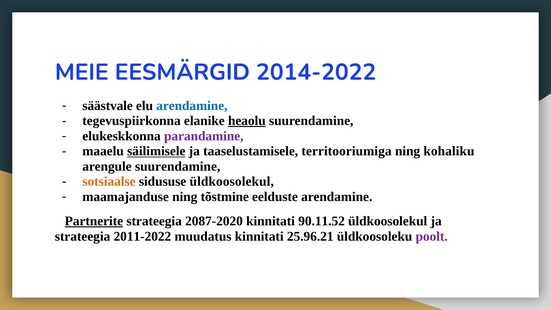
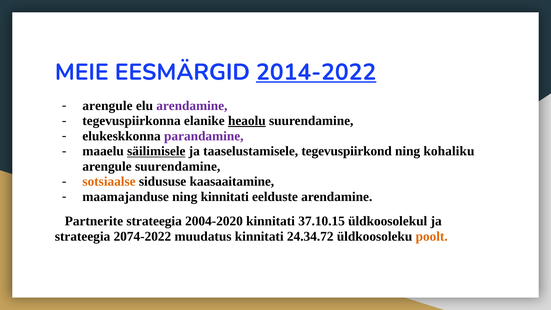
2014-2022 underline: none -> present
säästvale at (108, 106): säästvale -> arengule
arendamine at (192, 106) colour: blue -> purple
territooriumiga: territooriumiga -> tegevuspiirkond
sidususe üldkoosolekul: üldkoosolekul -> kaasaaitamine
ning tõstmine: tõstmine -> kinnitati
Partnerite underline: present -> none
2087-2020: 2087-2020 -> 2004-2020
90.11.52: 90.11.52 -> 37.10.15
2011-2022: 2011-2022 -> 2074-2022
25.96.21: 25.96.21 -> 24.34.72
poolt colour: purple -> orange
